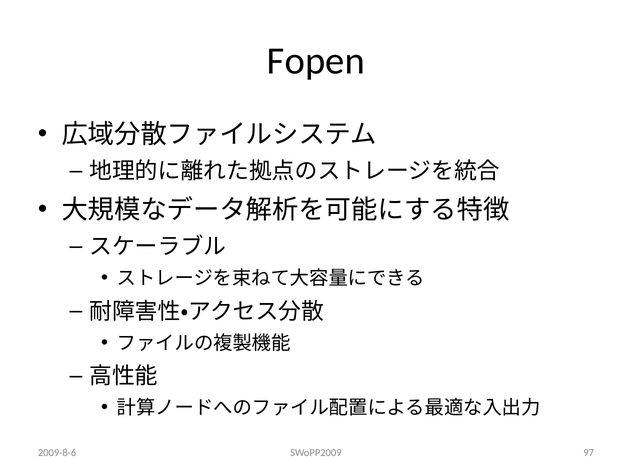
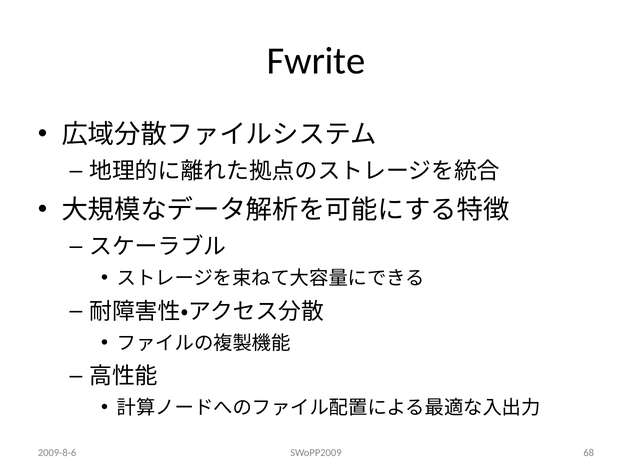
Fopen: Fopen -> Fwrite
97: 97 -> 68
